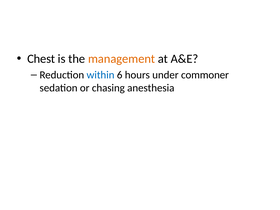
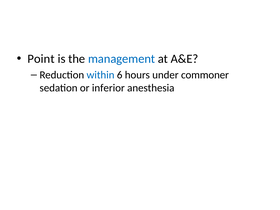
Chest: Chest -> Point
management colour: orange -> blue
chasing: chasing -> inferior
